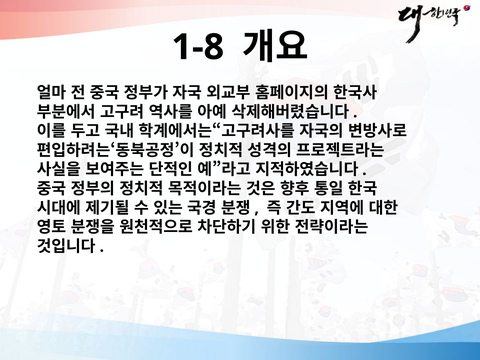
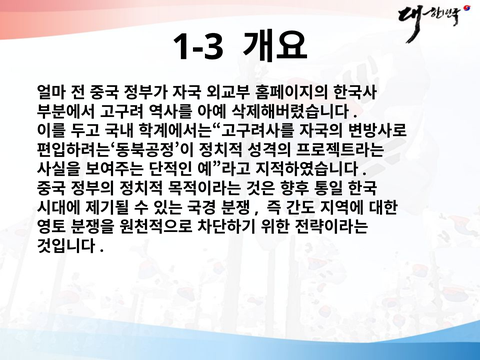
1-8: 1-8 -> 1-3
